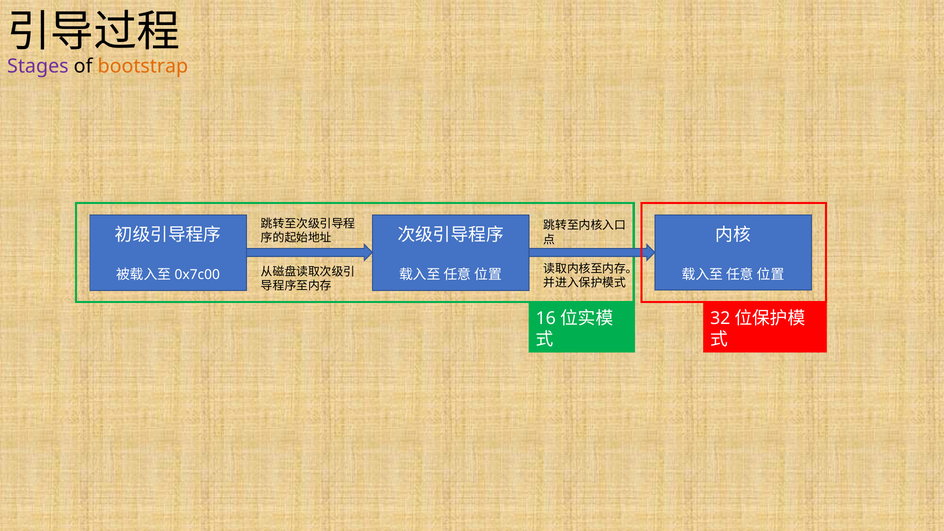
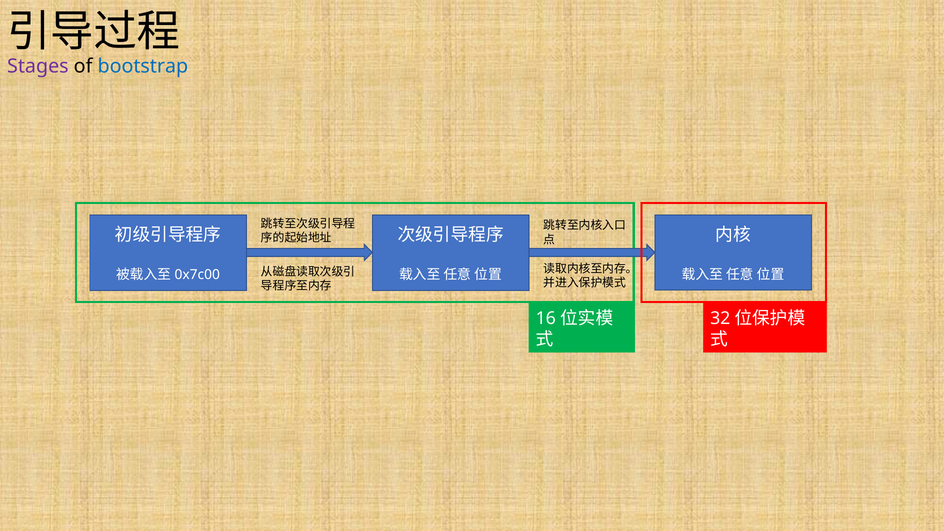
bootstrap colour: orange -> blue
